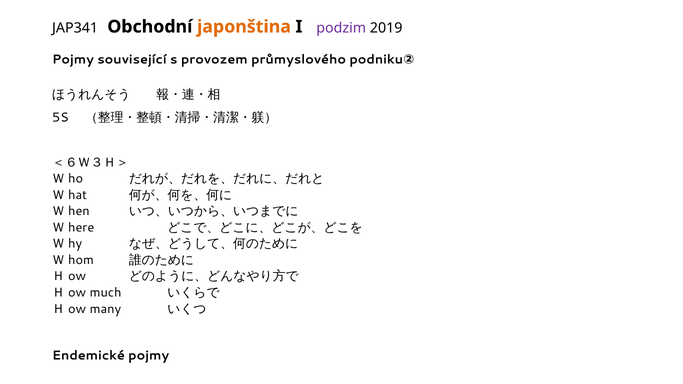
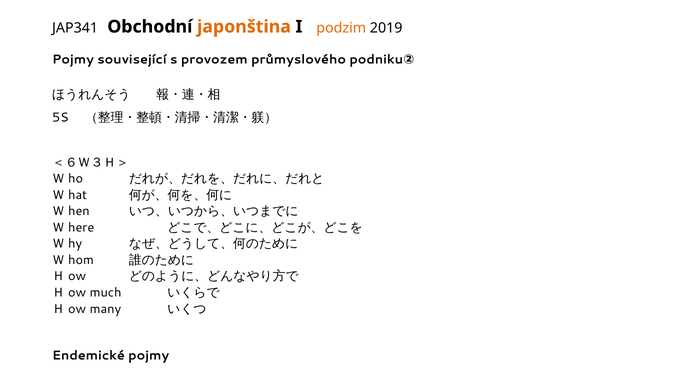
podzim colour: purple -> orange
